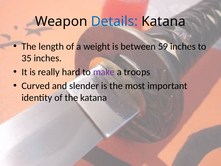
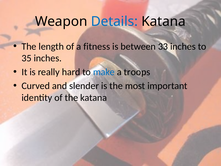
weight: weight -> fitness
59: 59 -> 33
make colour: purple -> blue
